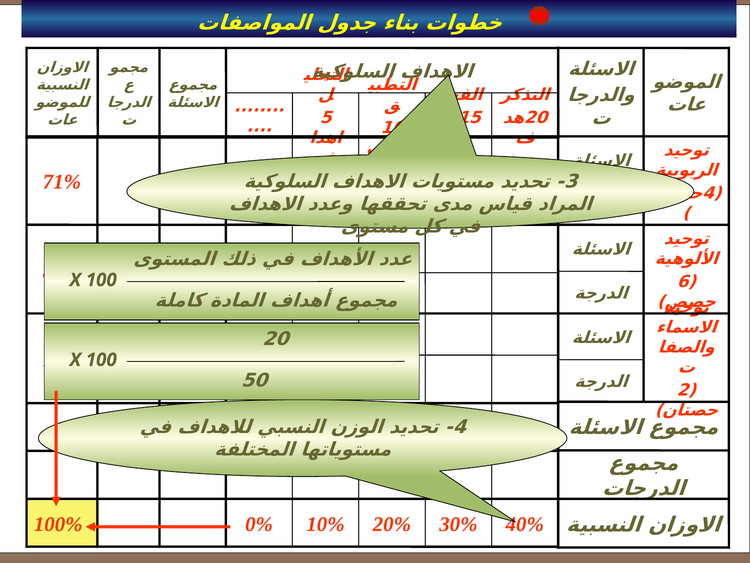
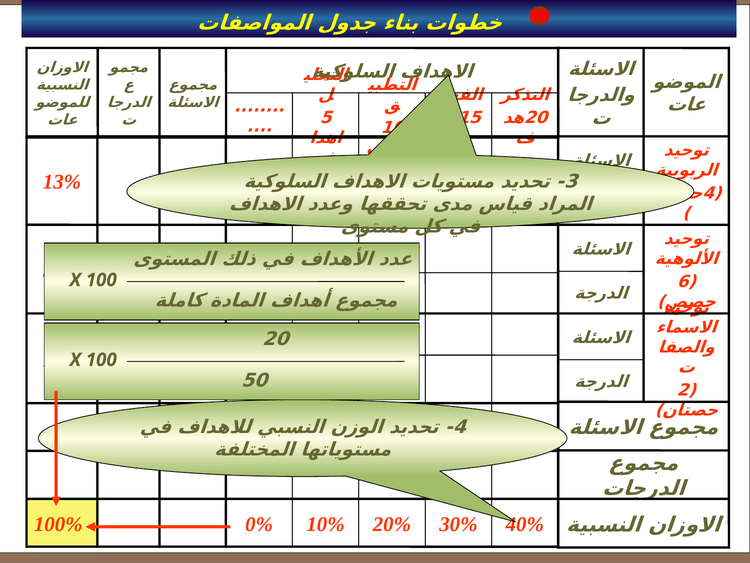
71%: 71% -> 13%
